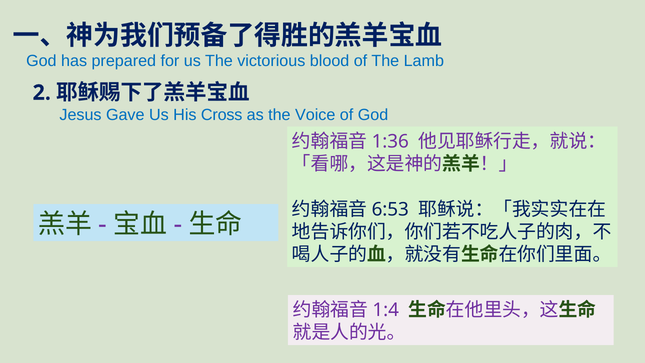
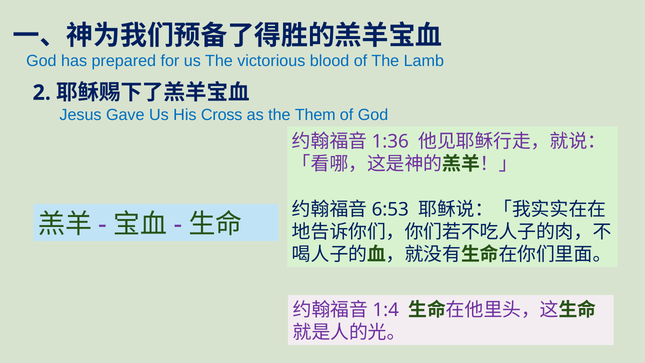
Voice: Voice -> Them
